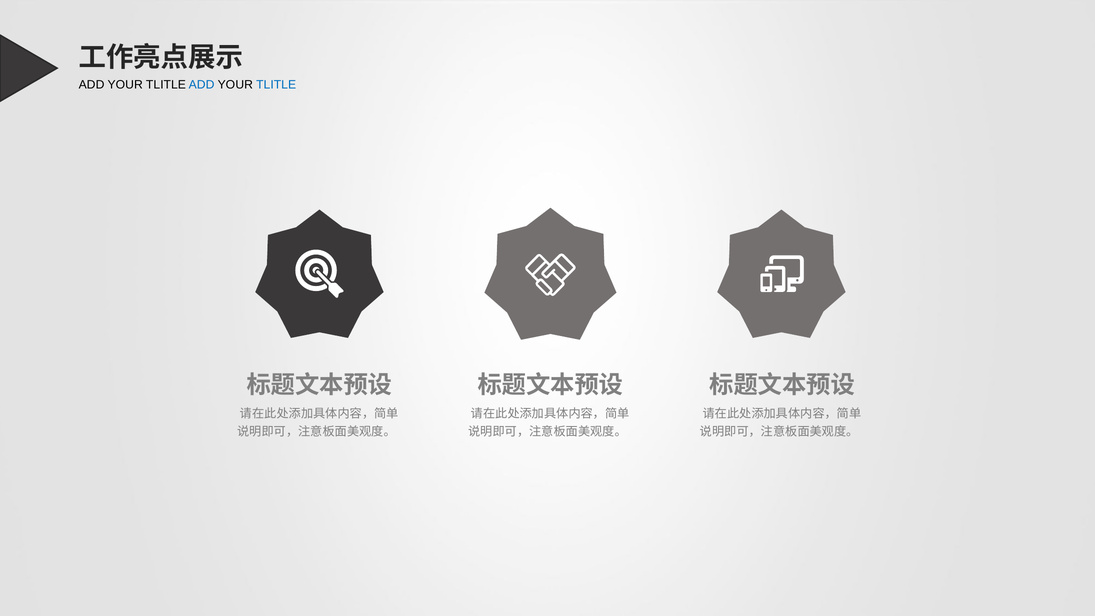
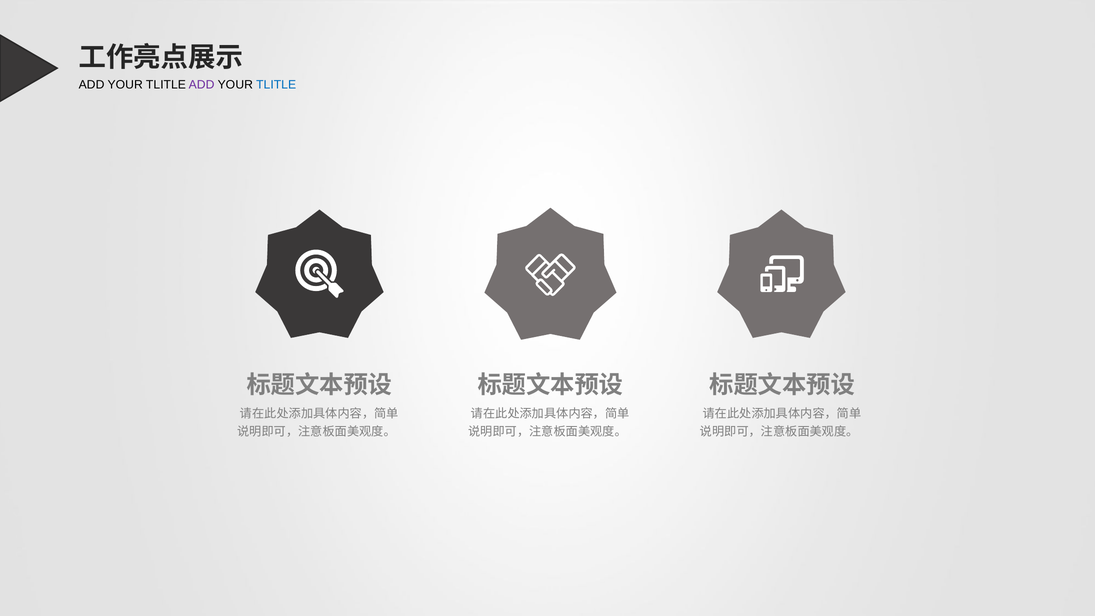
ADD at (202, 85) colour: blue -> purple
